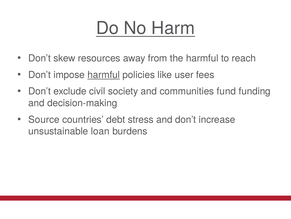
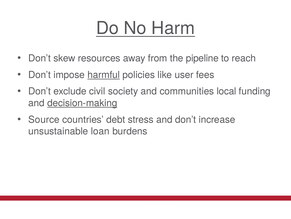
the harmful: harmful -> pipeline
fund: fund -> local
decision-making underline: none -> present
